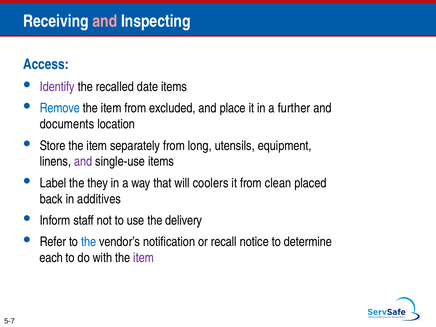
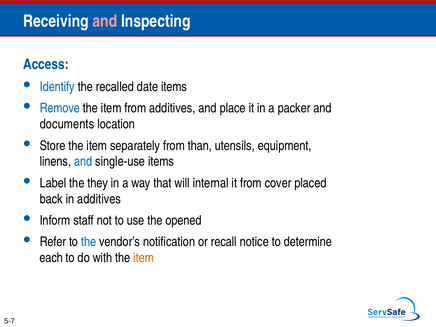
Identify colour: purple -> blue
from excluded: excluded -> additives
further: further -> packer
long: long -> than
and at (83, 162) colour: purple -> blue
coolers: coolers -> internal
clean: clean -> cover
delivery: delivery -> opened
item at (144, 258) colour: purple -> orange
